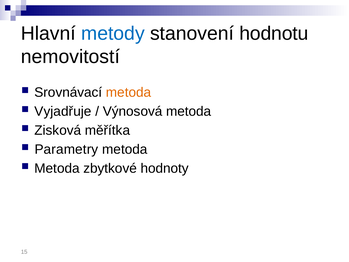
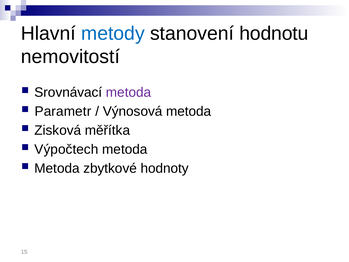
metoda at (129, 92) colour: orange -> purple
Vyjadřuje: Vyjadřuje -> Parametr
Parametry: Parametry -> Výpočtech
